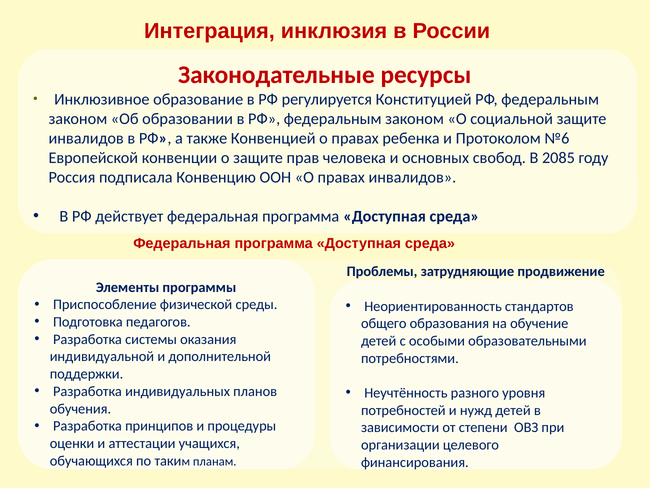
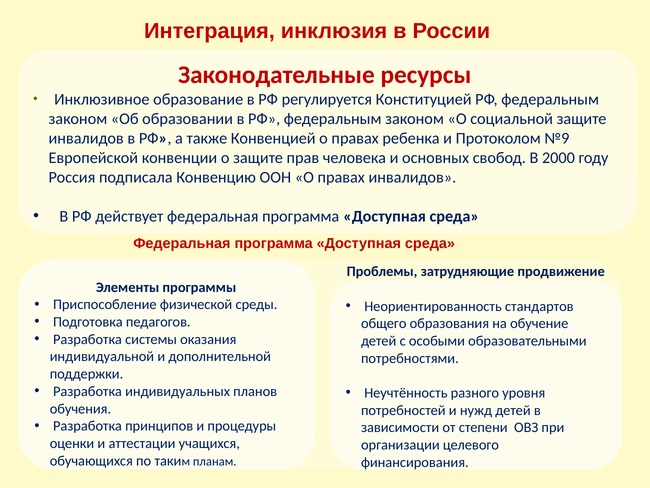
№6: №6 -> №9
2085: 2085 -> 2000
